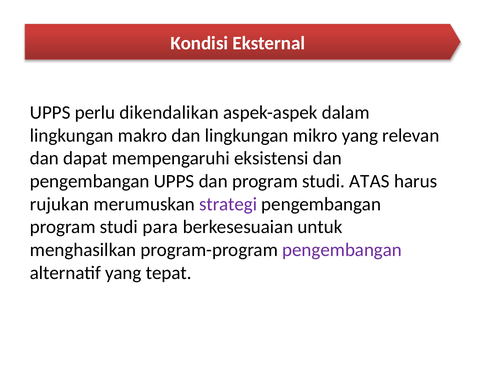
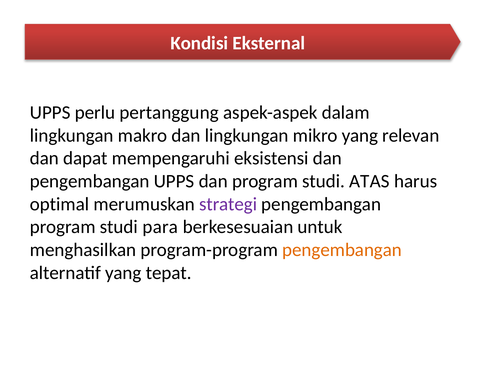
dikendalikan: dikendalikan -> pertanggung
rujukan: rujukan -> optimal
pengembangan at (342, 250) colour: purple -> orange
